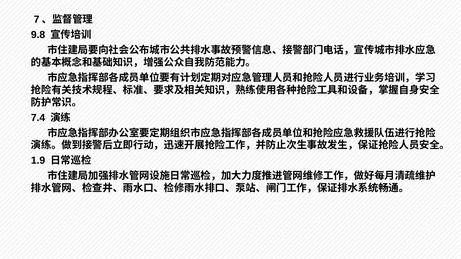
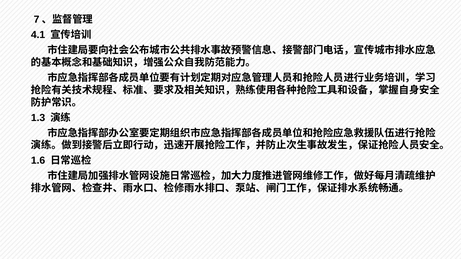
9.8: 9.8 -> 4.1
7.4: 7.4 -> 1.3
1.9: 1.9 -> 1.6
